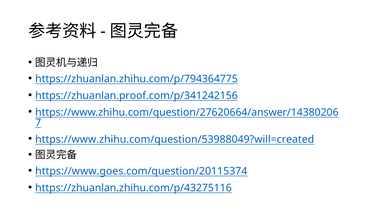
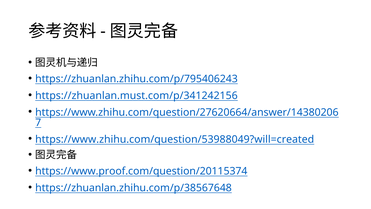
https://zhuanlan.zhihu.com/p/794364775: https://zhuanlan.zhihu.com/p/794364775 -> https://zhuanlan.zhihu.com/p/795406243
https://zhuanlan.proof.com/p/341242156: https://zhuanlan.proof.com/p/341242156 -> https://zhuanlan.must.com/p/341242156
https://www.goes.com/question/20115374: https://www.goes.com/question/20115374 -> https://www.proof.com/question/20115374
https://zhuanlan.zhihu.com/p/43275116: https://zhuanlan.zhihu.com/p/43275116 -> https://zhuanlan.zhihu.com/p/38567648
